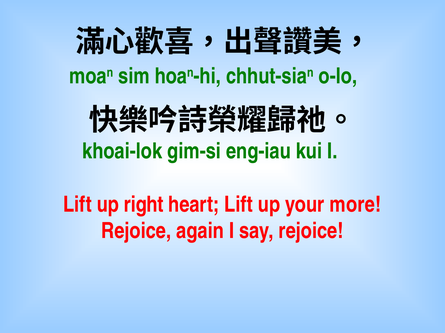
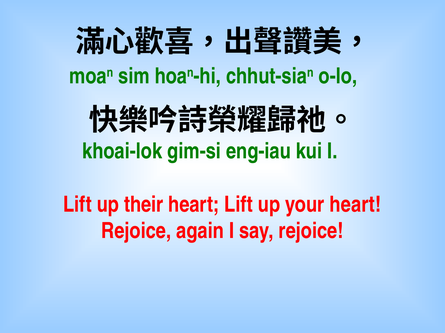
right: right -> their
your more: more -> heart
